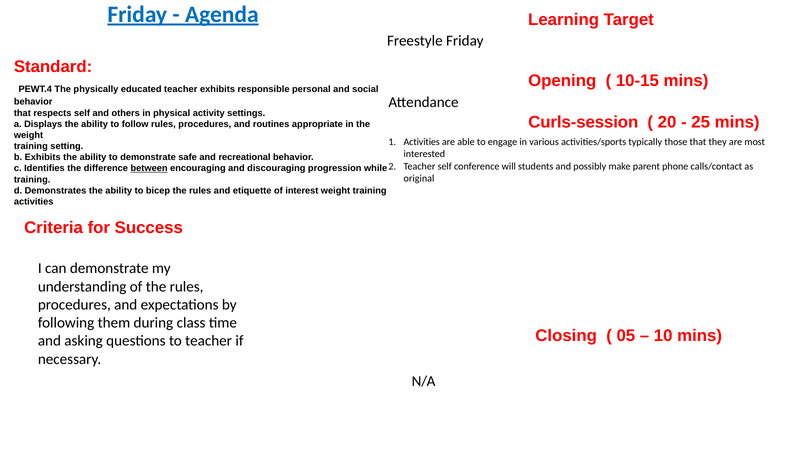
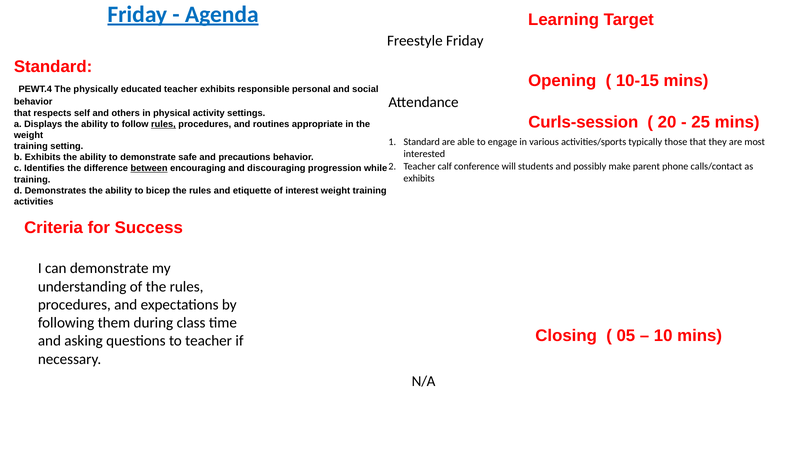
rules at (163, 124) underline: none -> present
Activities at (422, 142): Activities -> Standard
recreational: recreational -> precautions
Teacher self: self -> calf
original at (419, 178): original -> exhibits
